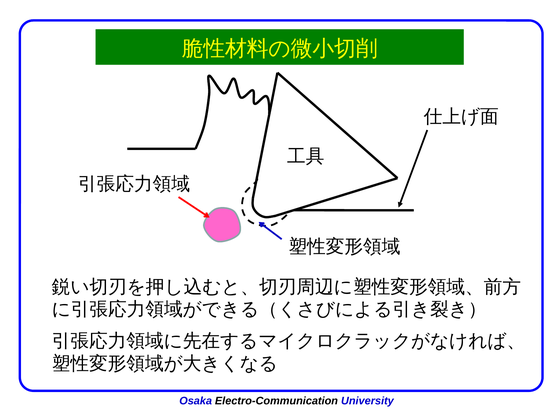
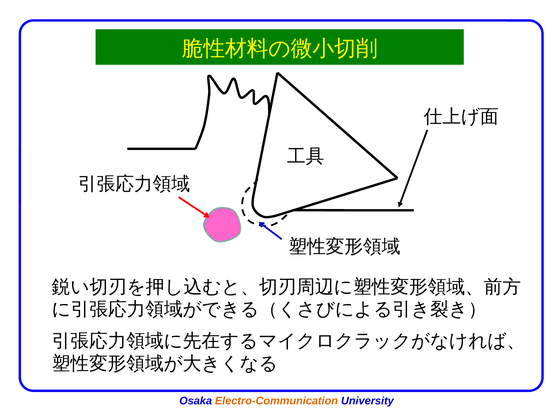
Electro-Communication colour: black -> orange
